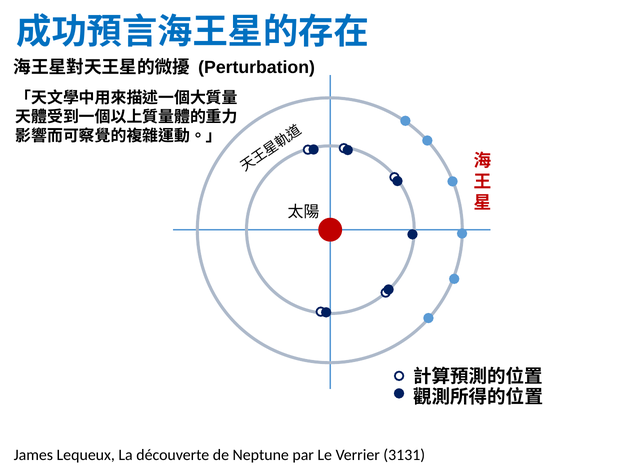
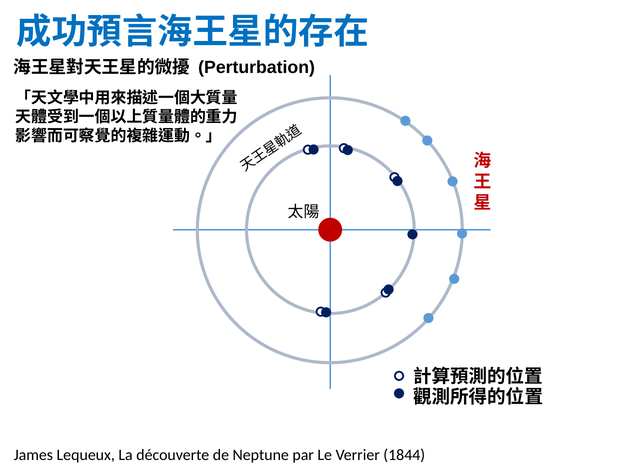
3131: 3131 -> 1844
